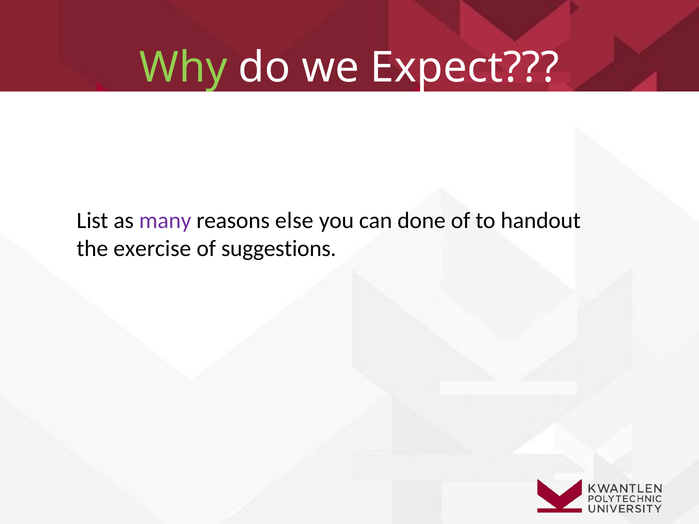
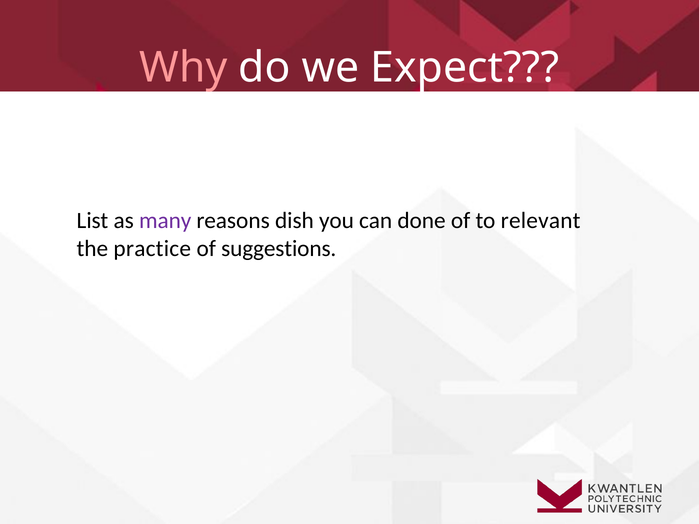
Why colour: light green -> pink
else: else -> dish
handout: handout -> relevant
exercise: exercise -> practice
